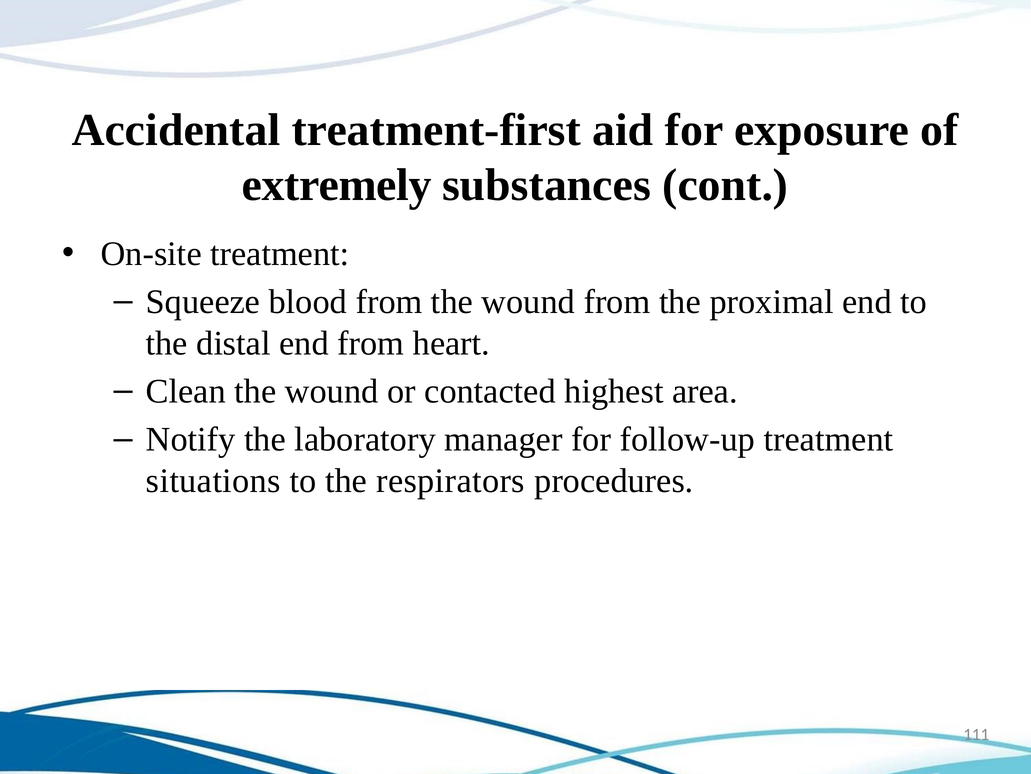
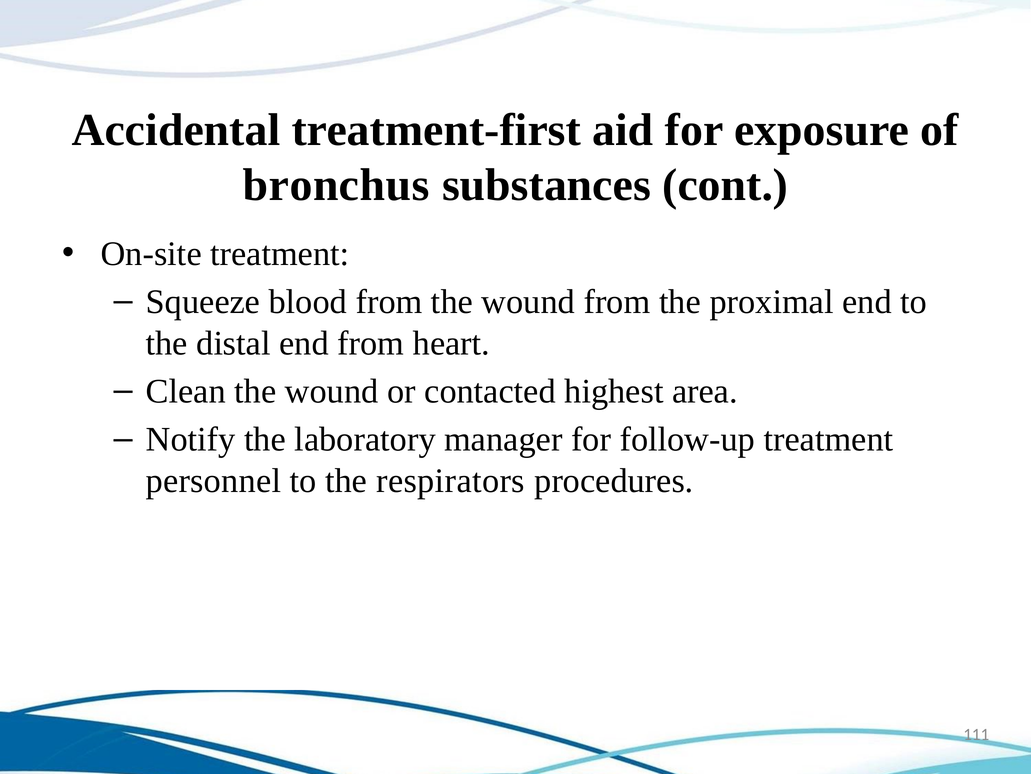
extremely: extremely -> bronchus
situations: situations -> personnel
